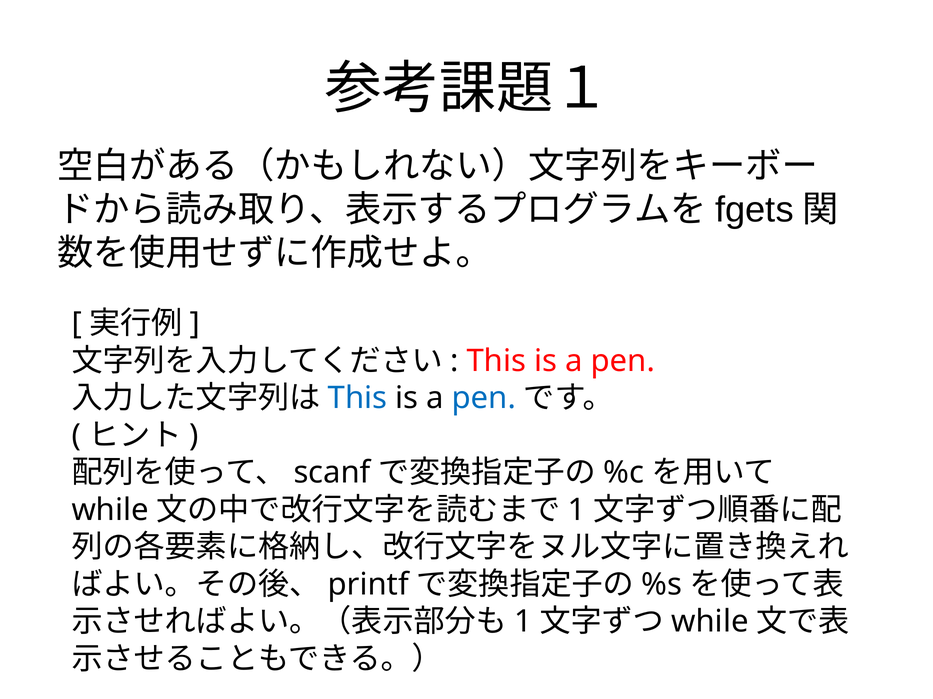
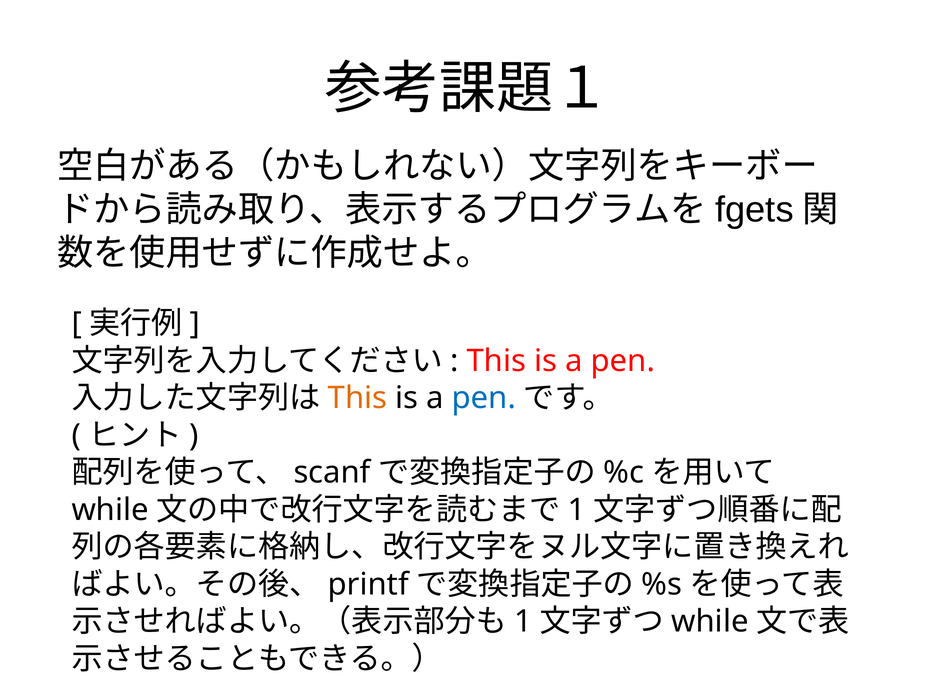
This at (357, 398) colour: blue -> orange
